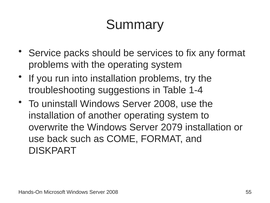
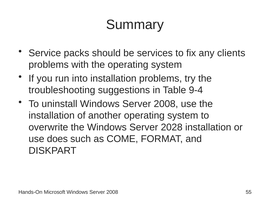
any format: format -> clients
1-4: 1-4 -> 9-4
2079: 2079 -> 2028
back: back -> does
